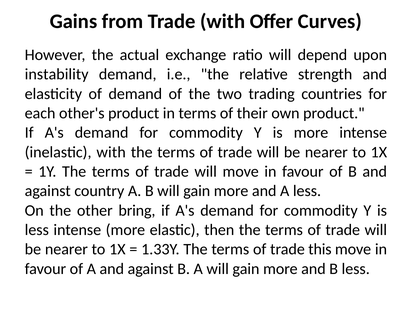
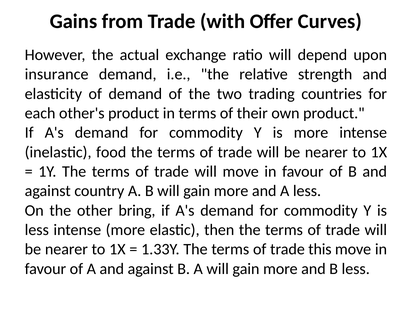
instability: instability -> insurance
inelastic with: with -> food
